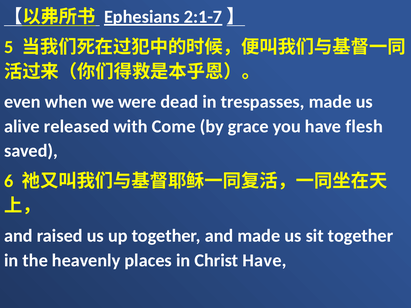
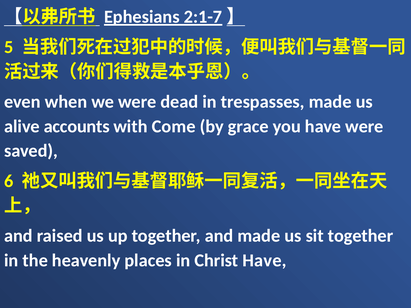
released: released -> accounts
have flesh: flesh -> were
